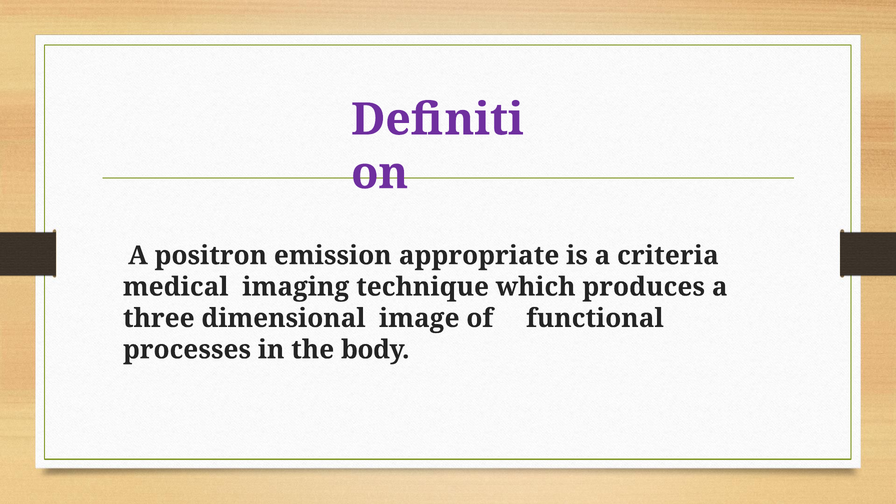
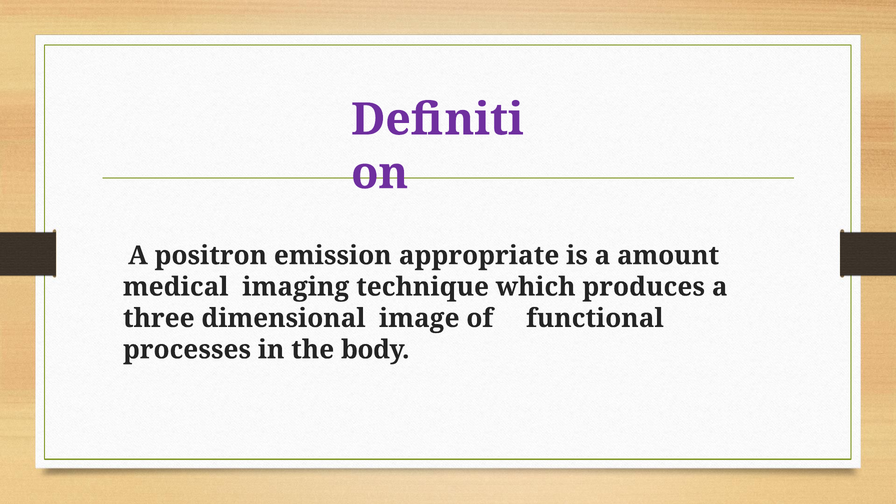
criteria: criteria -> amount
